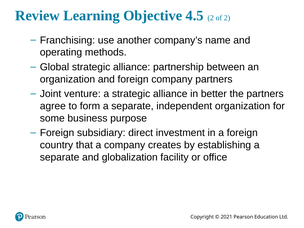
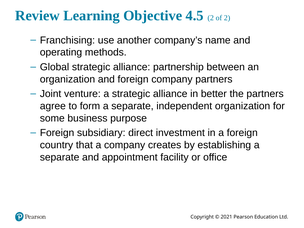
globalization: globalization -> appointment
